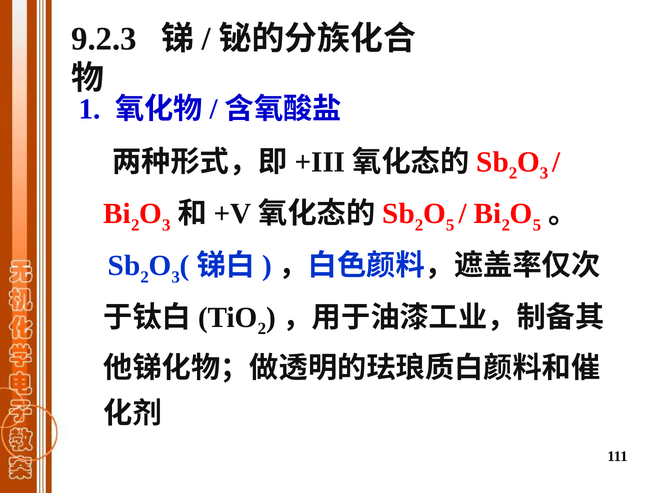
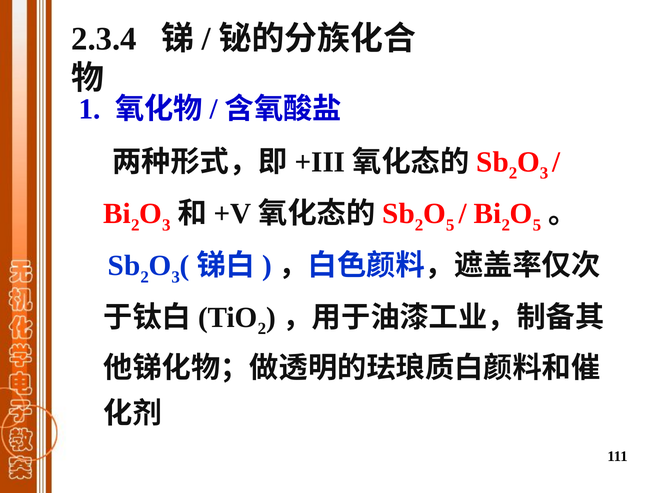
9.2.3: 9.2.3 -> 2.3.4
